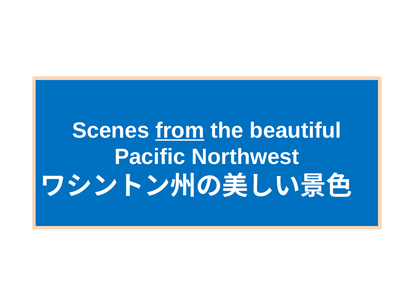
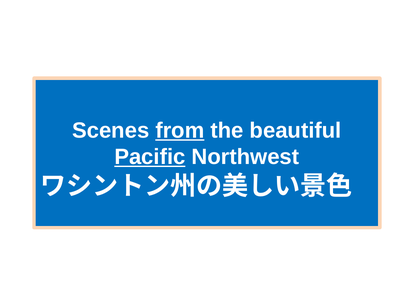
Pacific underline: none -> present
